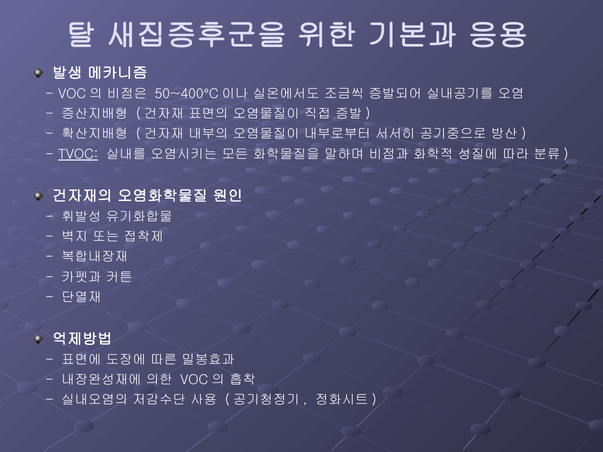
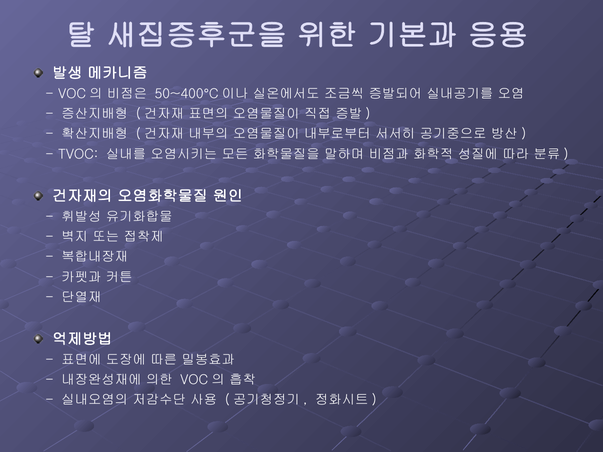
TVOC underline: present -> none
